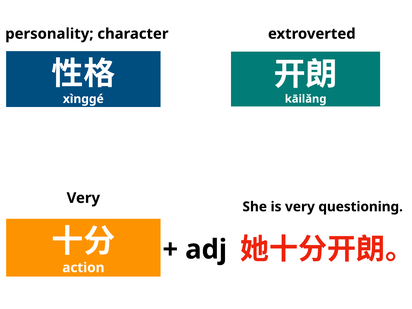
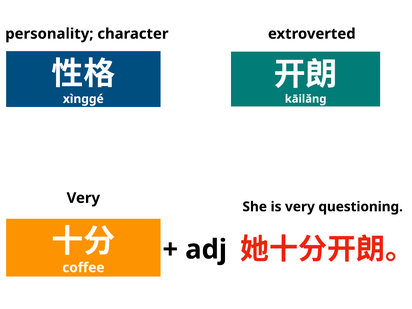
action: action -> coffee
